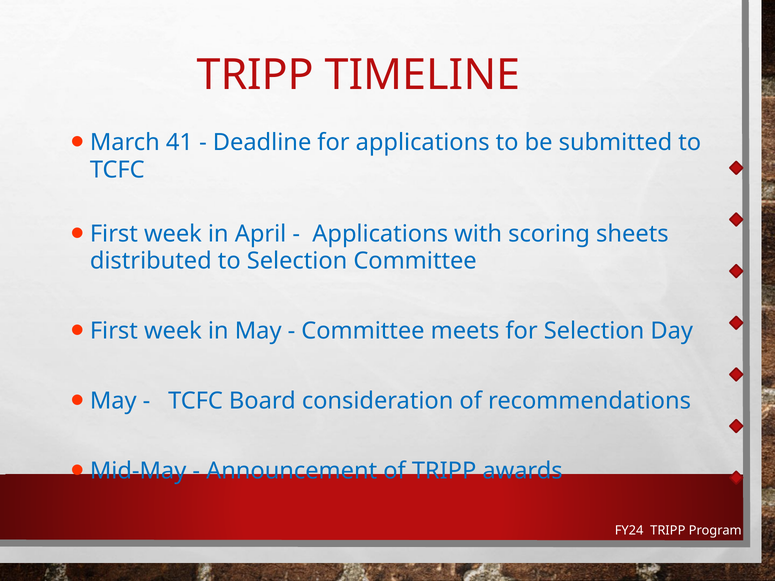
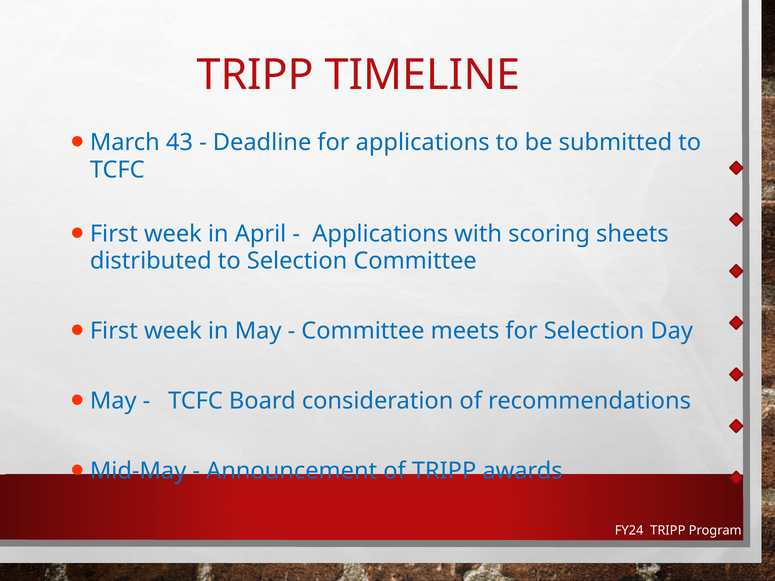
41: 41 -> 43
